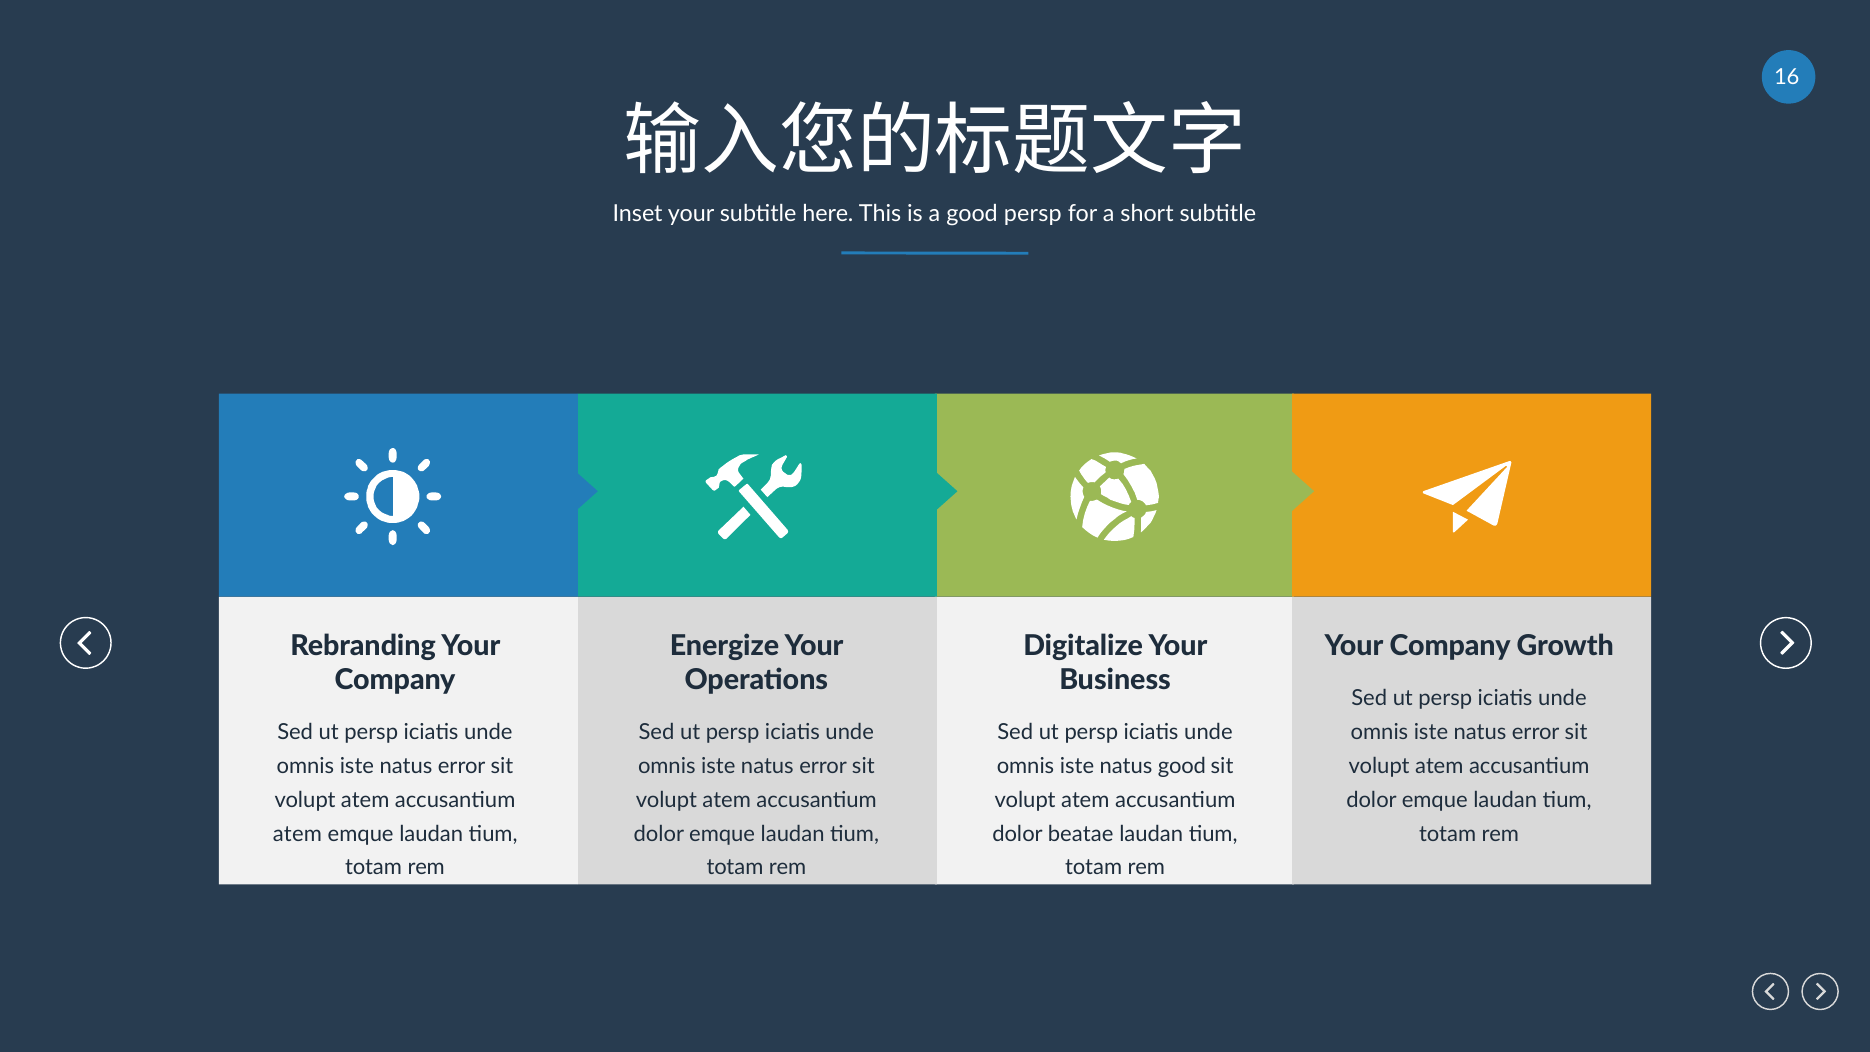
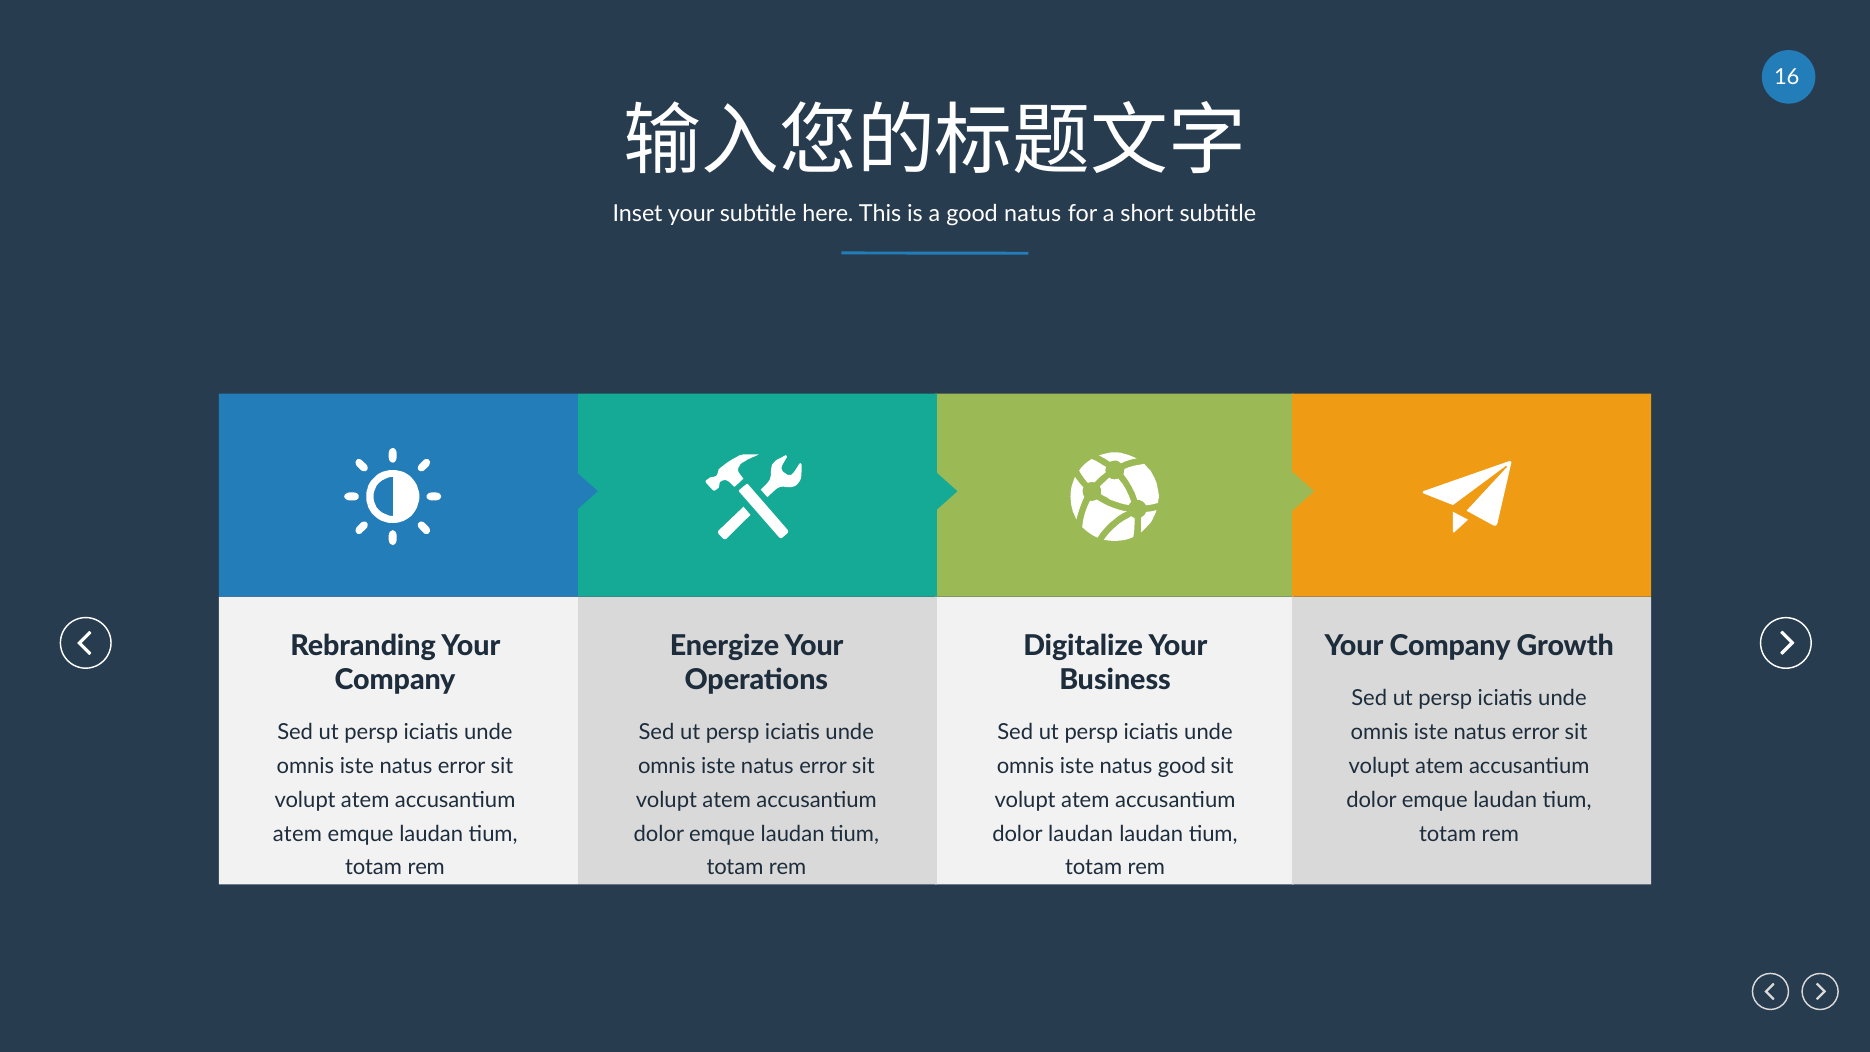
good persp: persp -> natus
dolor beatae: beatae -> laudan
